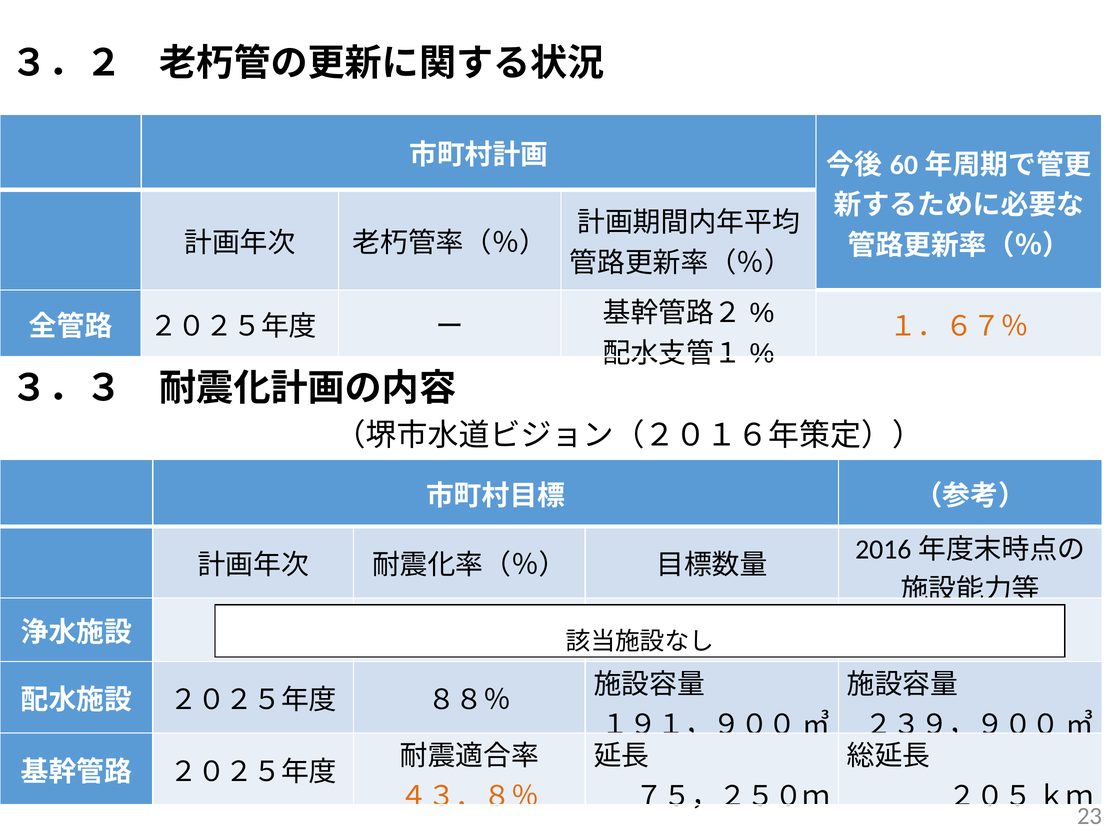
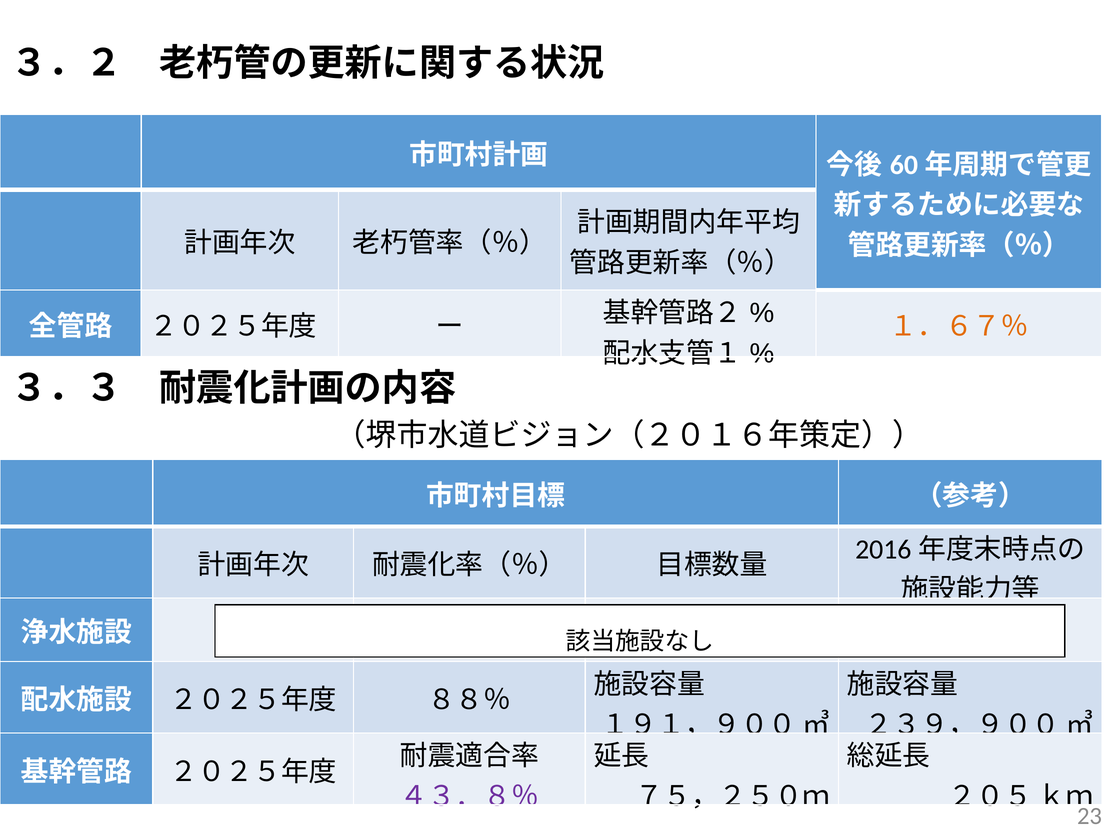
４３．８％ colour: orange -> purple
